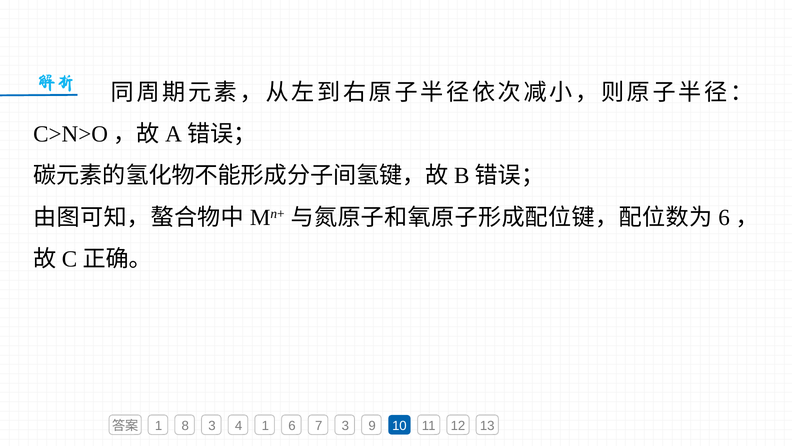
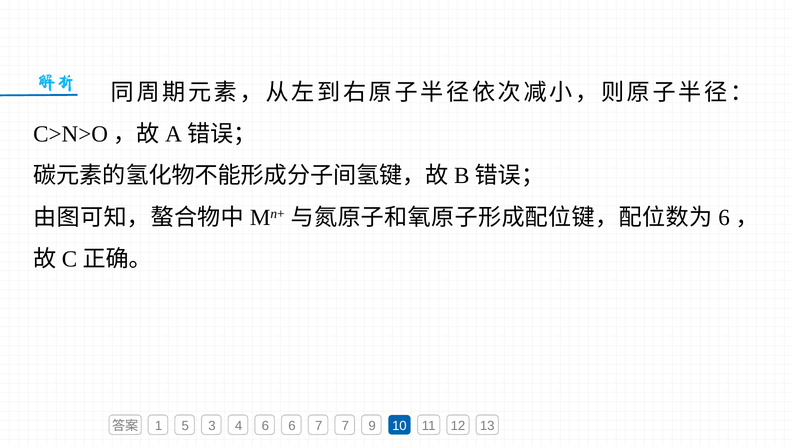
8: 8 -> 5
4 1: 1 -> 6
7 3: 3 -> 7
